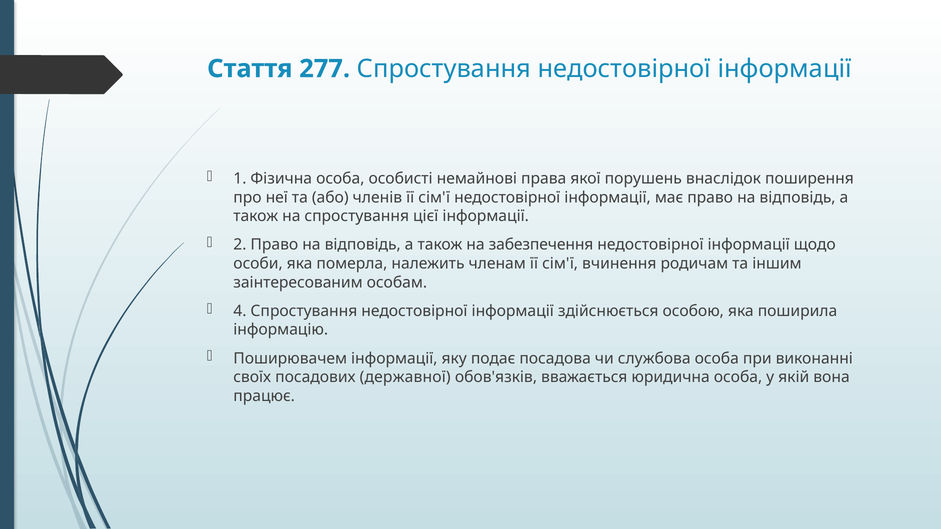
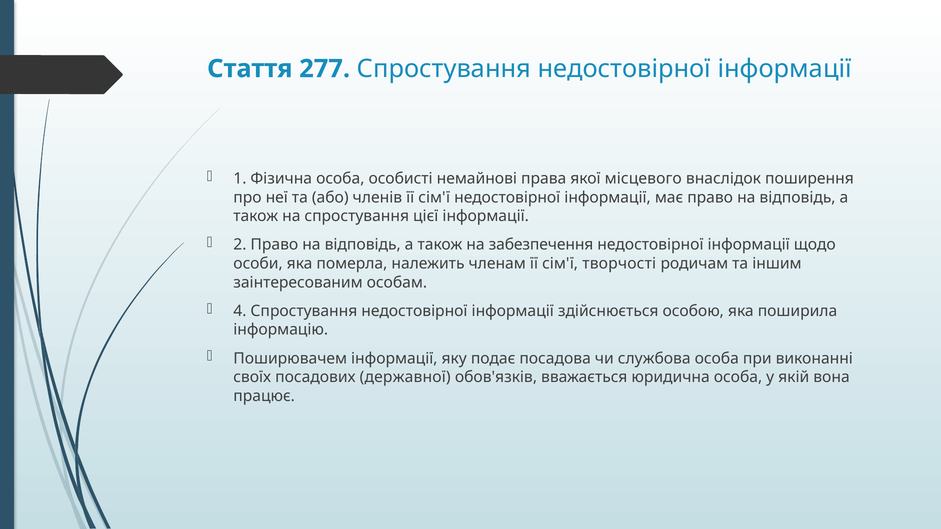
порушень: порушень -> місцевого
вчинення: вчинення -> творчості
